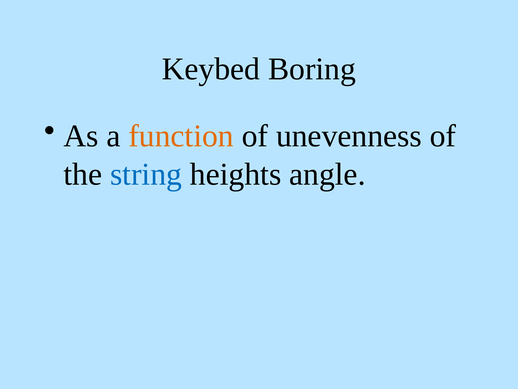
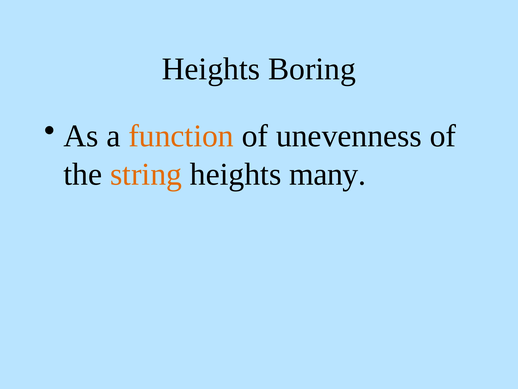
Keybed at (211, 69): Keybed -> Heights
string colour: blue -> orange
angle: angle -> many
